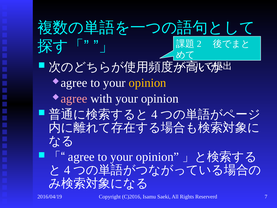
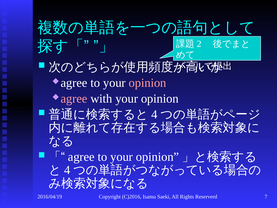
opinion at (148, 83) colour: yellow -> pink
